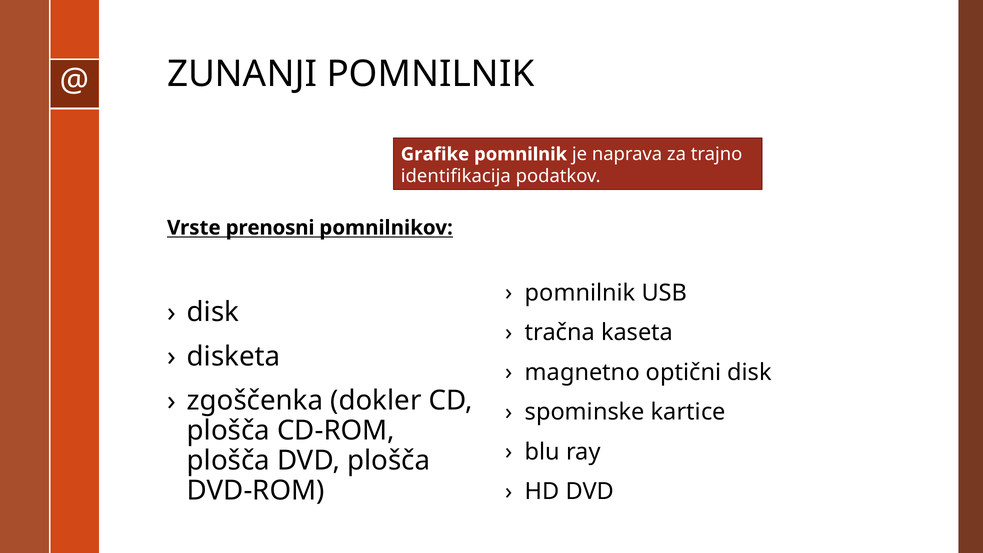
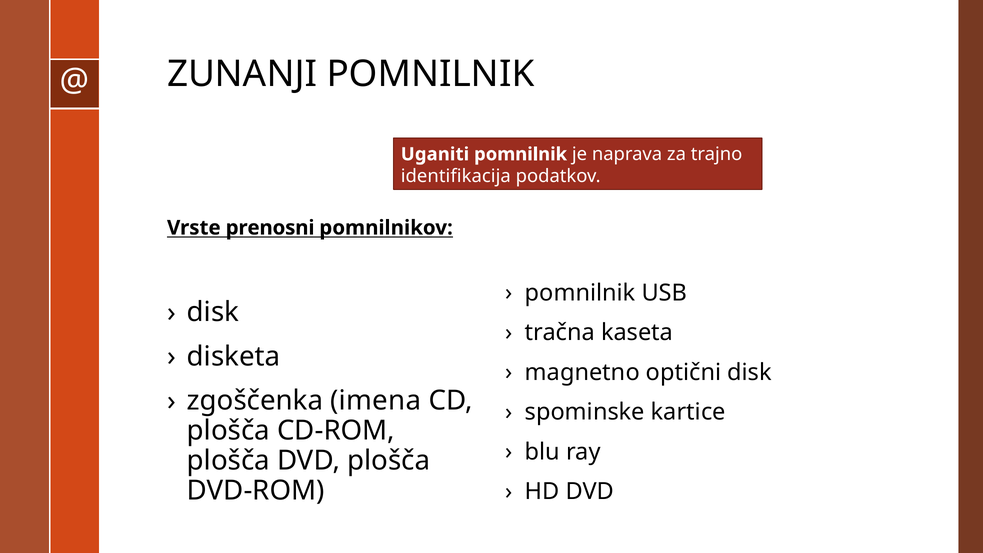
Grafike: Grafike -> Uganiti
dokler: dokler -> imena
